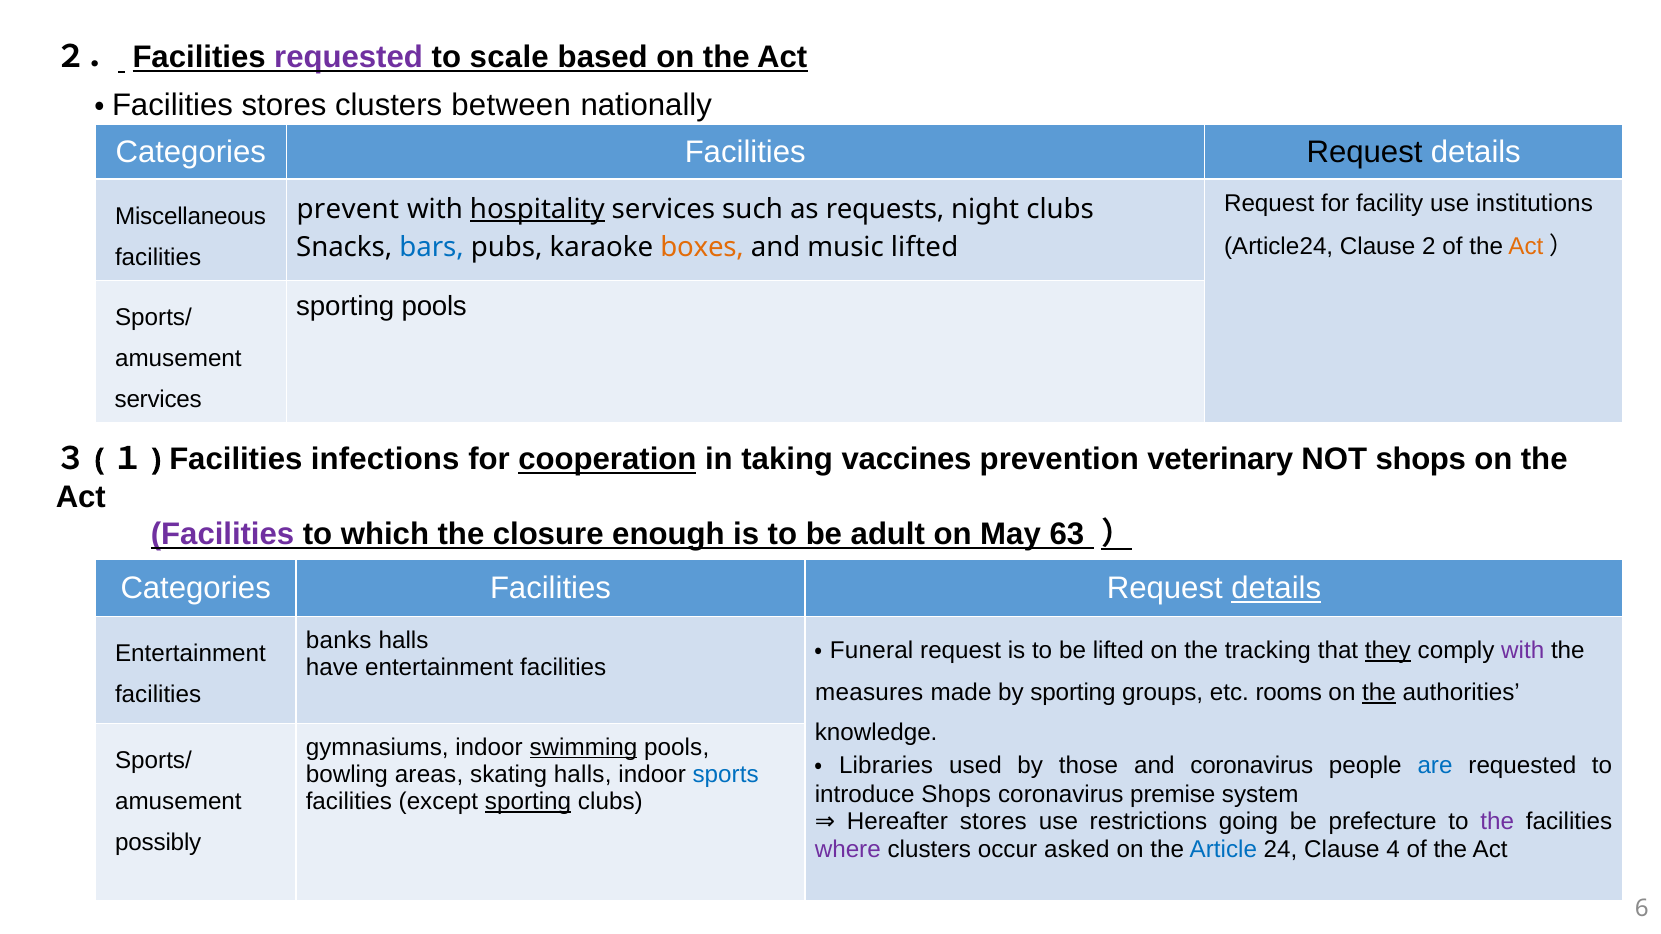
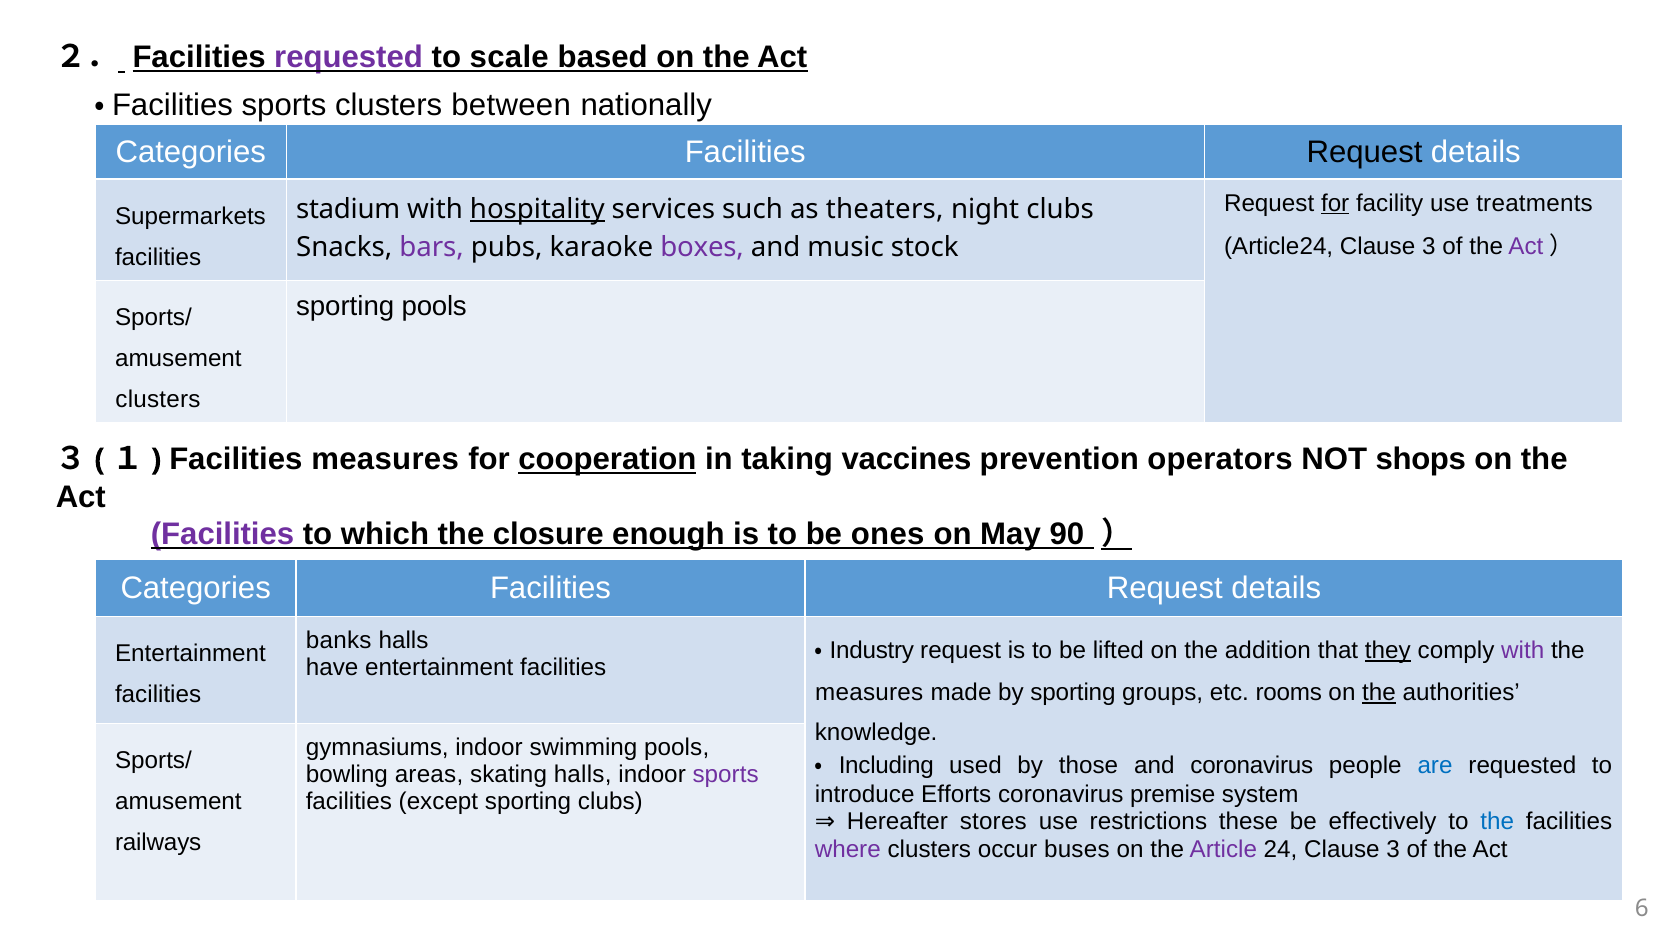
stores at (284, 106): stores -> sports
for at (1335, 203) underline: none -> present
institutions: institutions -> treatments
prevent: prevent -> stadium
requests: requests -> theaters
Miscellaneous: Miscellaneous -> Supermarkets
Article24 Clause 2: 2 -> 3
Act at (1526, 247) colour: orange -> purple
bars colour: blue -> purple
boxes colour: orange -> purple
music lifted: lifted -> stock
services at (158, 400): services -> clusters
Facilities infections: infections -> measures
veterinary: veterinary -> operators
adult: adult -> ones
63: 63 -> 90
details at (1276, 588) underline: present -> none
Funeral: Funeral -> Industry
tracking: tracking -> addition
swimming underline: present -> none
Libraries: Libraries -> Including
sports at (726, 775) colour: blue -> purple
introduce Shops: Shops -> Efforts
sporting at (528, 802) underline: present -> none
going: going -> these
prefecture: prefecture -> effectively
the at (1497, 822) colour: purple -> blue
possibly: possibly -> railways
asked: asked -> buses
Article colour: blue -> purple
24 Clause 4: 4 -> 3
